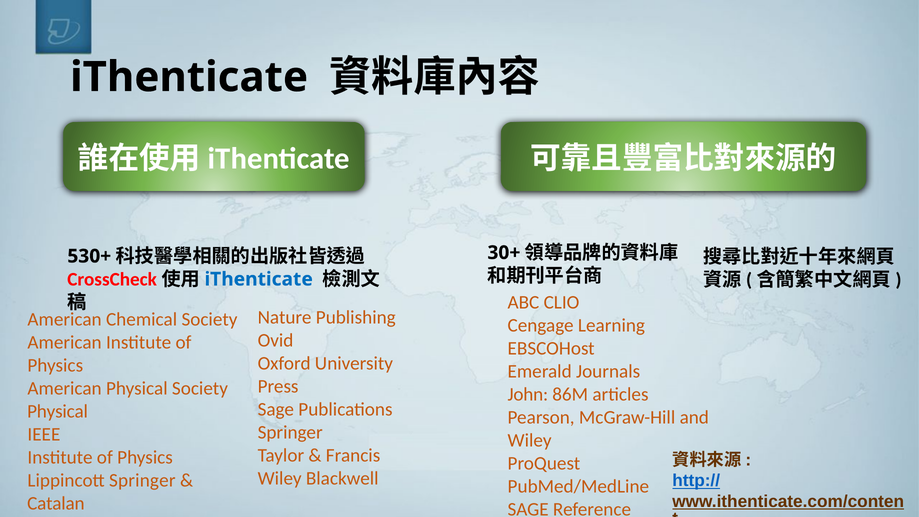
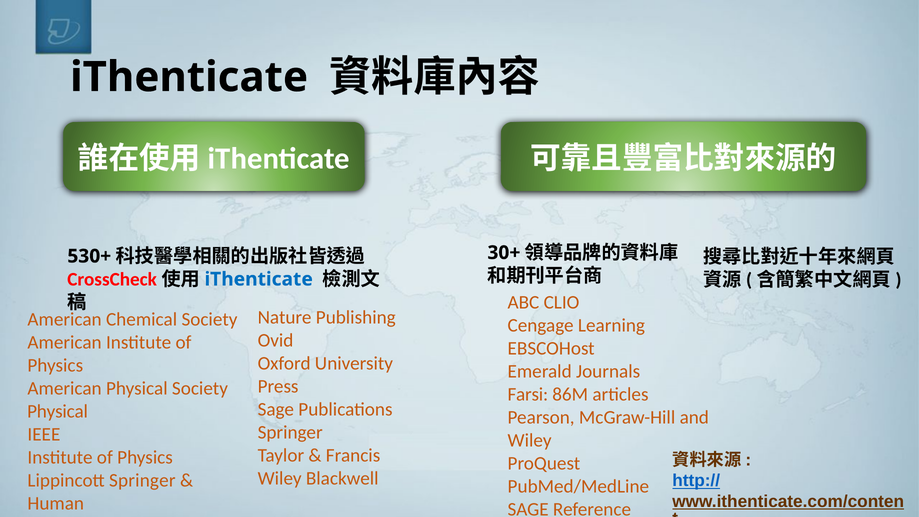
John: John -> Farsi
Catalan: Catalan -> Human
